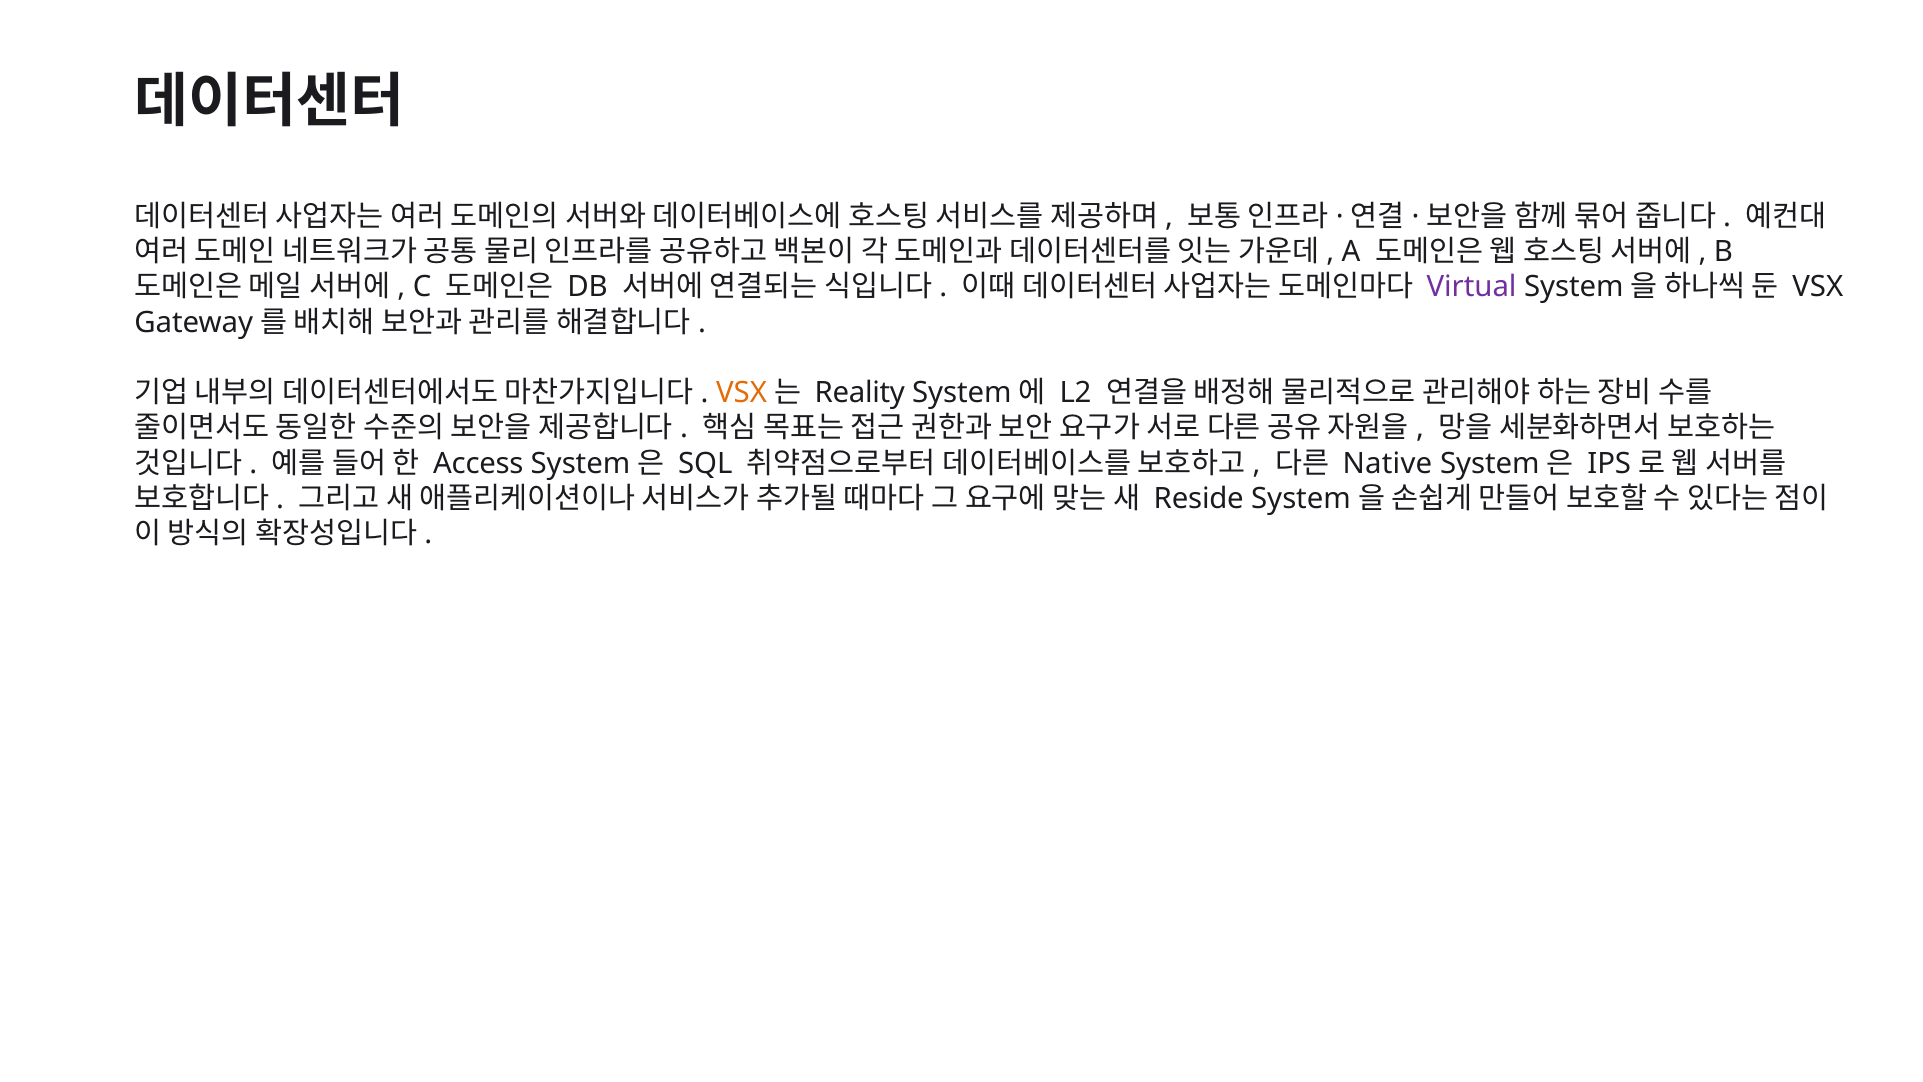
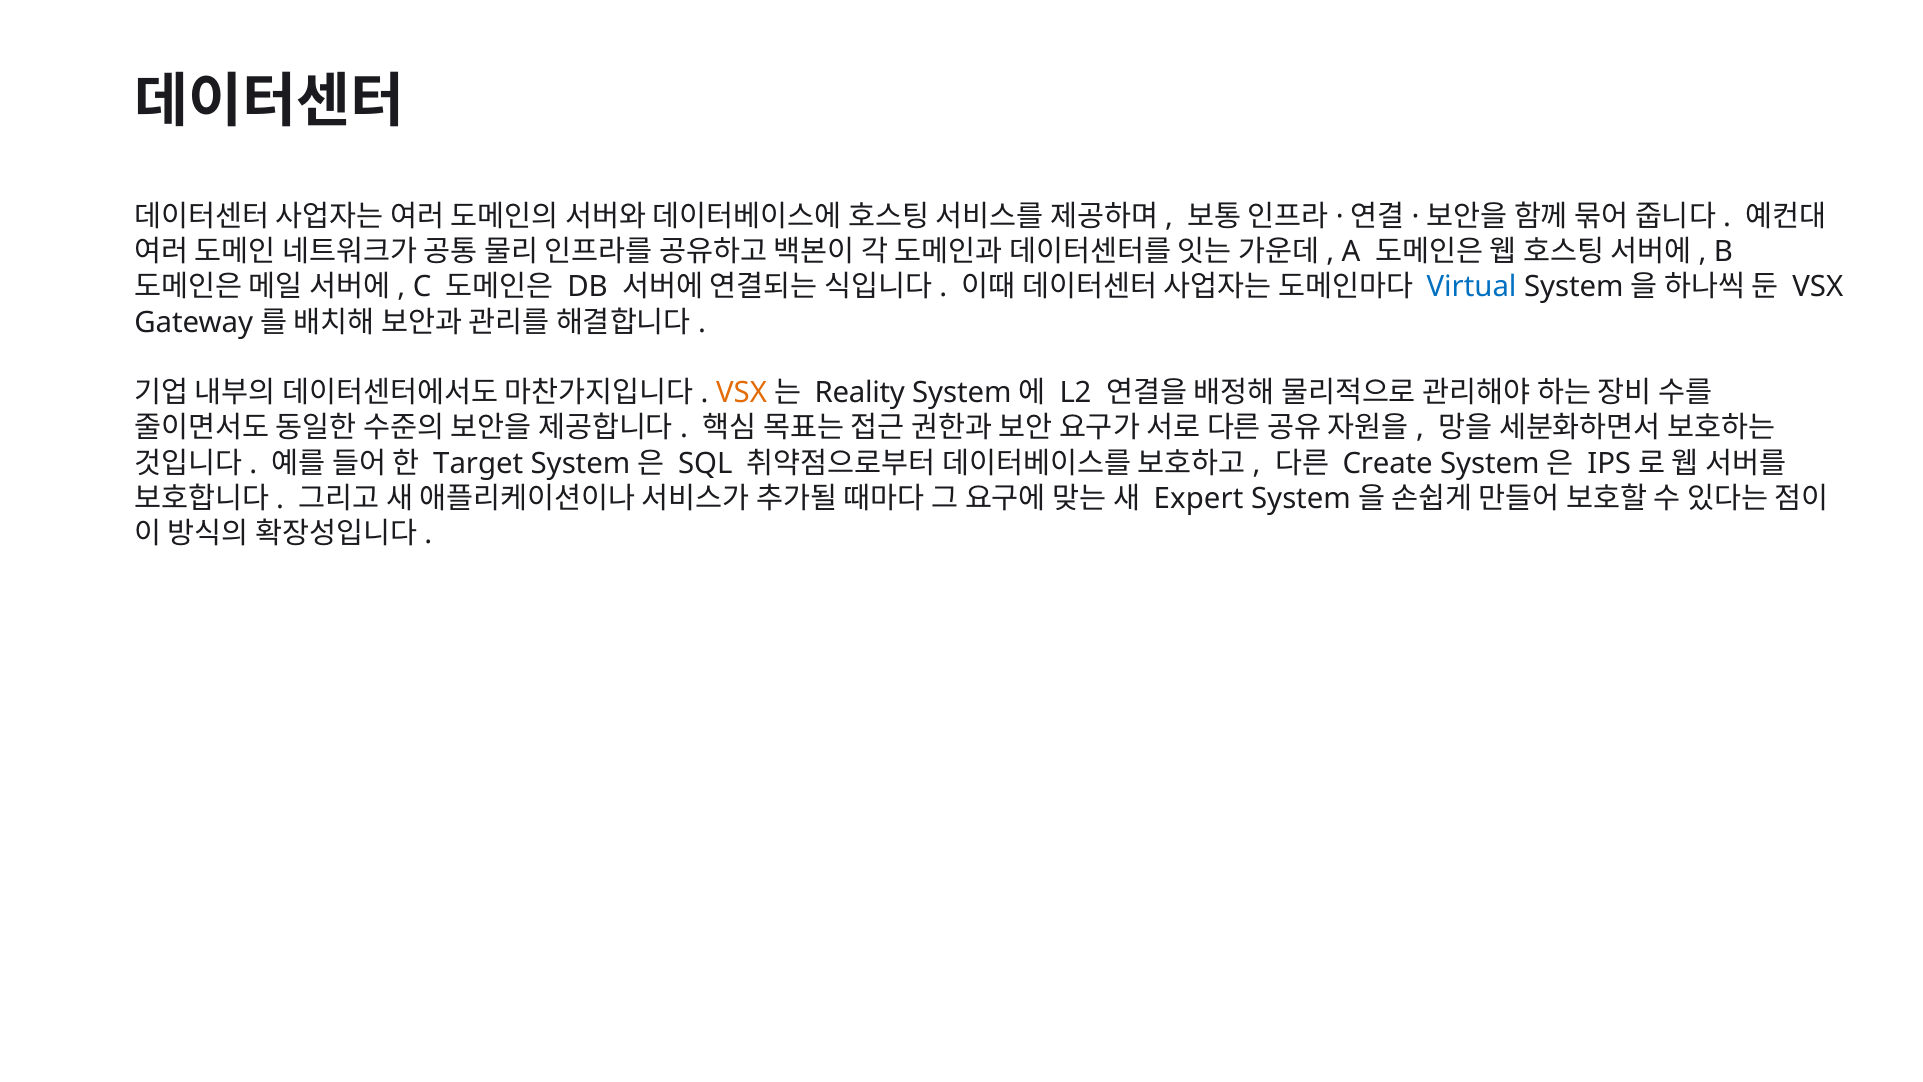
Virtual colour: purple -> blue
Access: Access -> Target
Native: Native -> Create
Reside: Reside -> Expert
